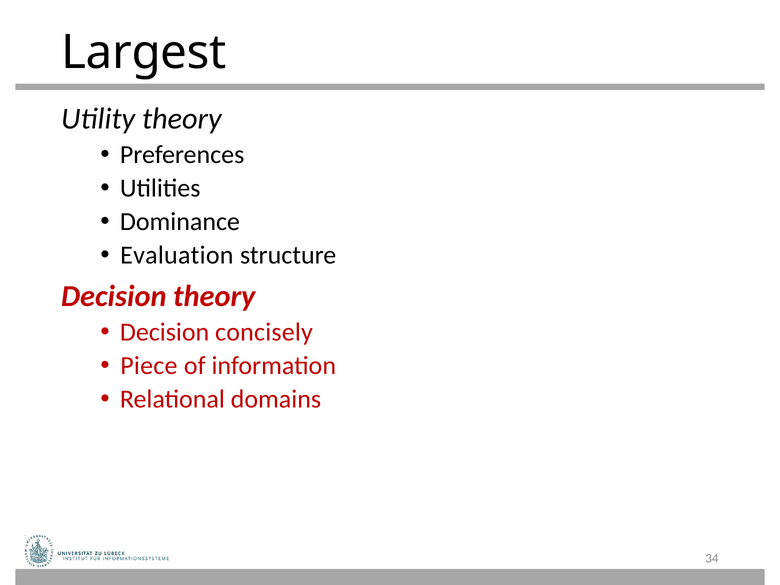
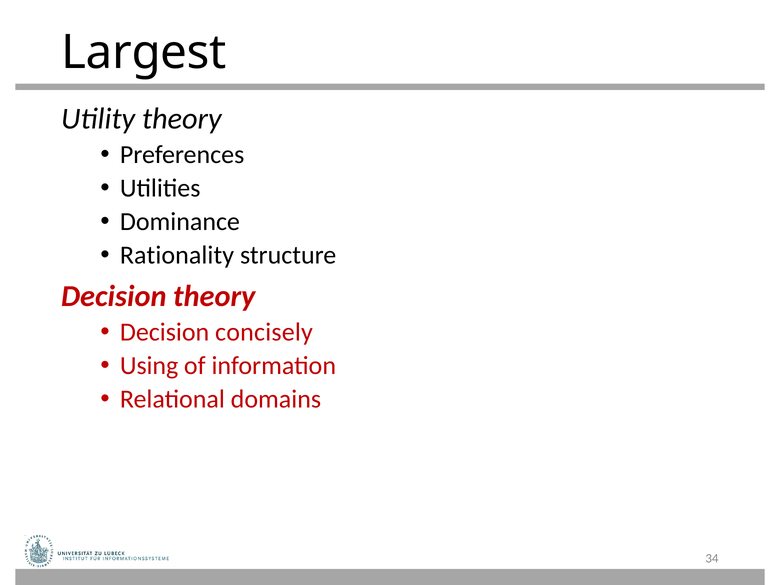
Evaluation: Evaluation -> Rationality
Piece: Piece -> Using
